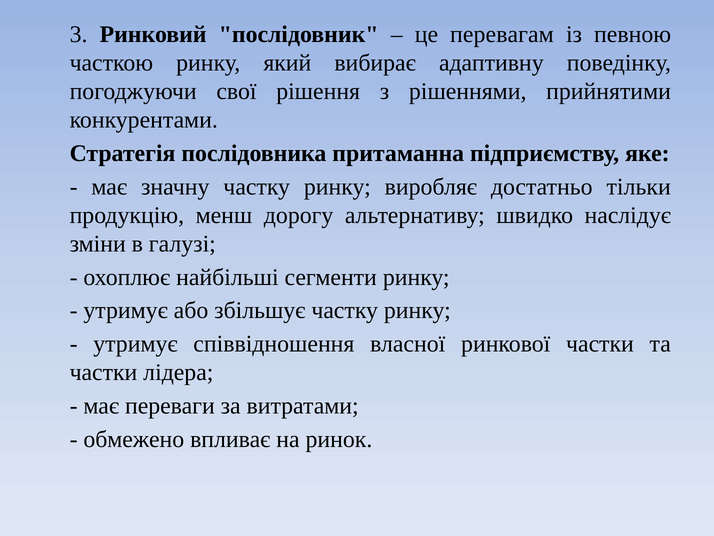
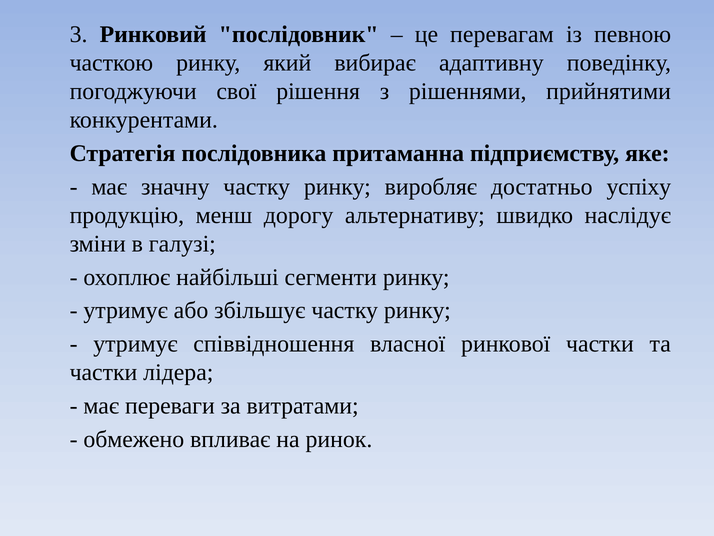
тільки: тільки -> успіху
